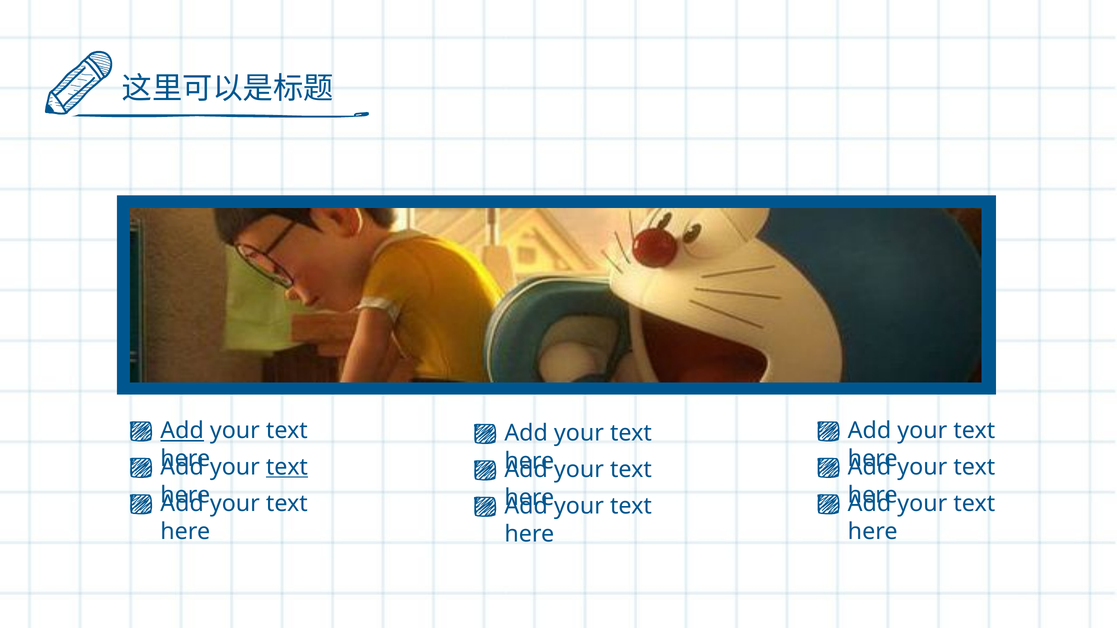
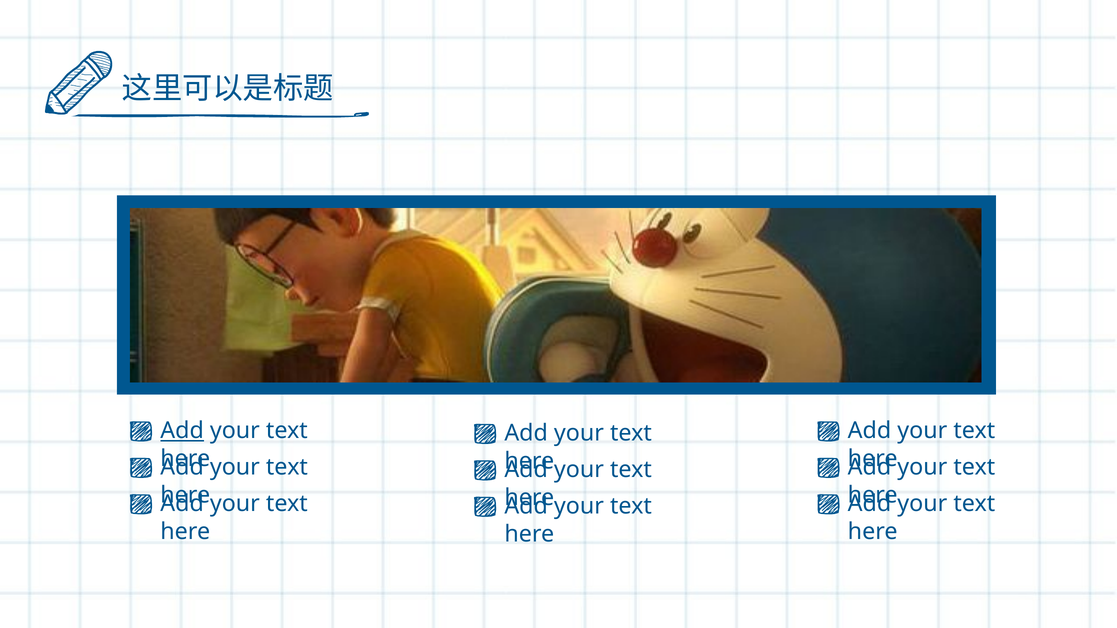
text at (287, 467) underline: present -> none
